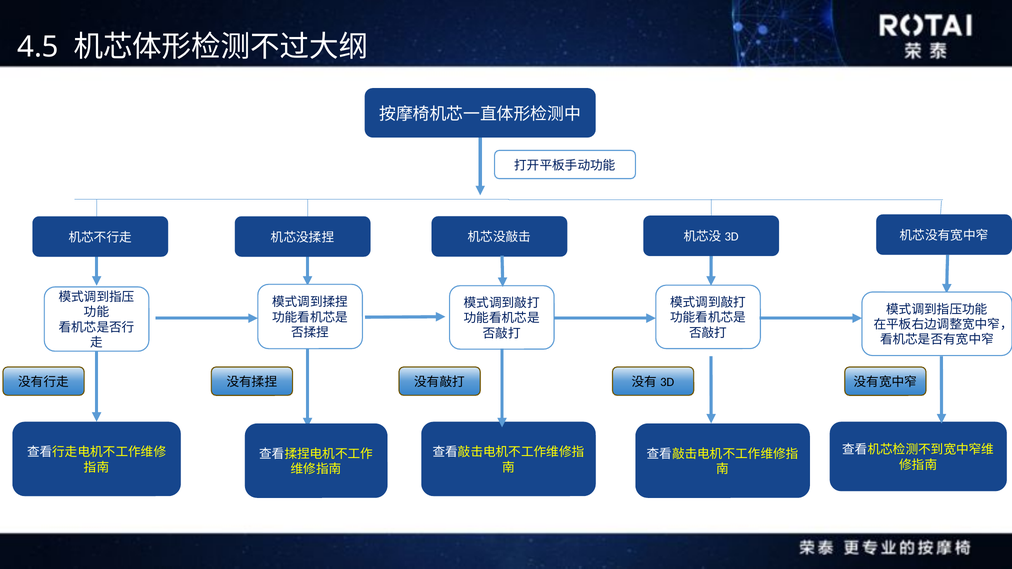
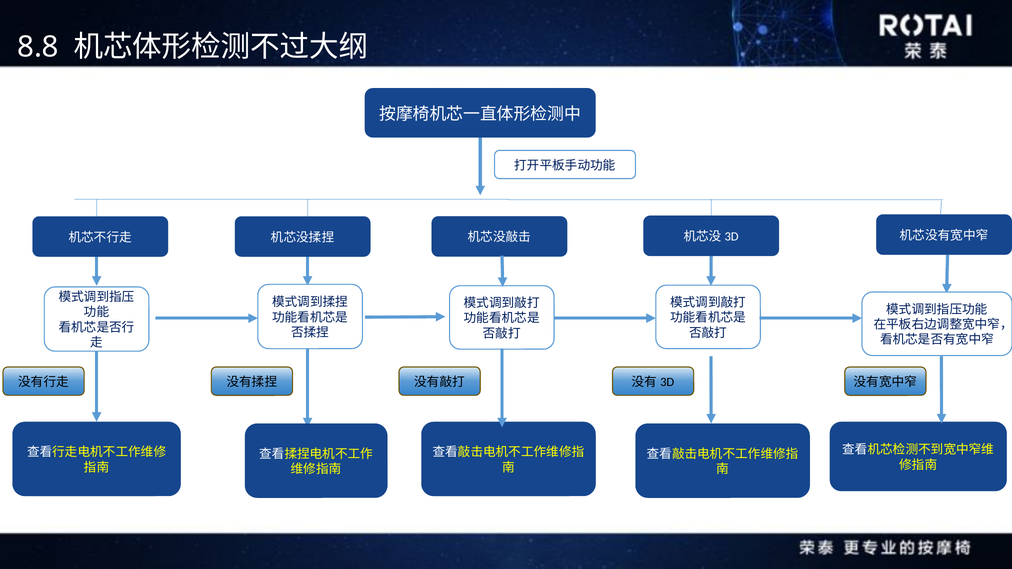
4.5: 4.5 -> 8.8
